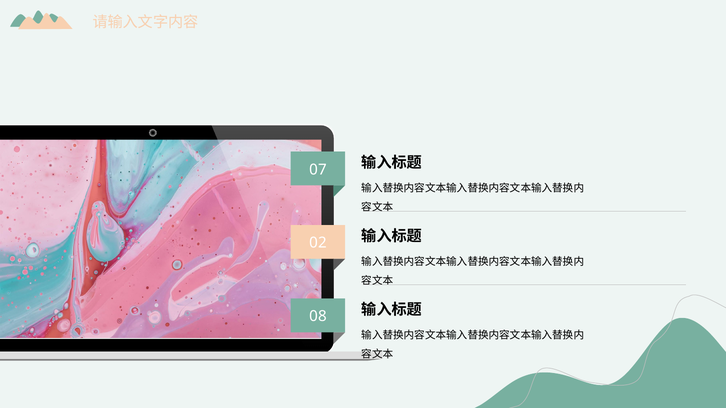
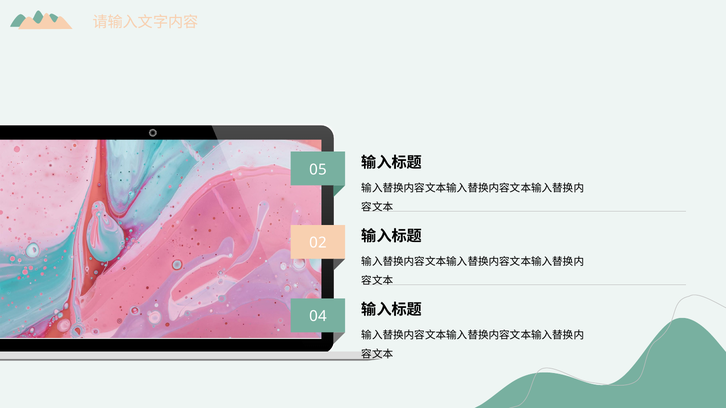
7: 7 -> 5
8: 8 -> 4
